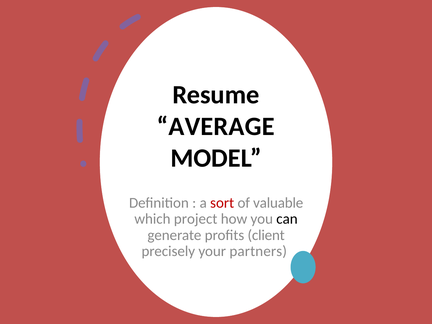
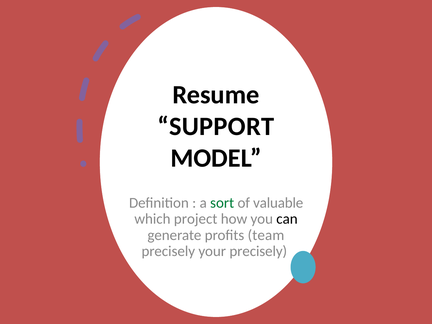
AVERAGE: AVERAGE -> SUPPORT
sort colour: red -> green
client: client -> team
your partners: partners -> precisely
